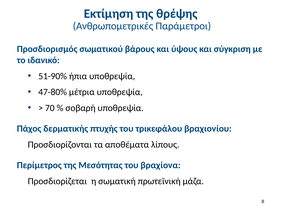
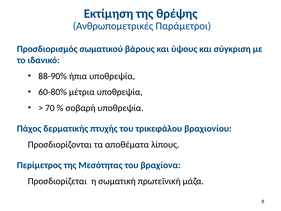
51-90%: 51-90% -> 88-90%
47-80%: 47-80% -> 60-80%
